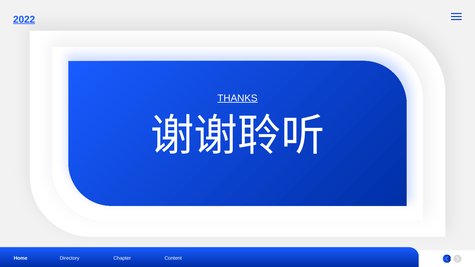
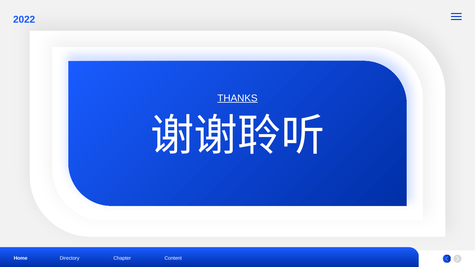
2022 underline: present -> none
